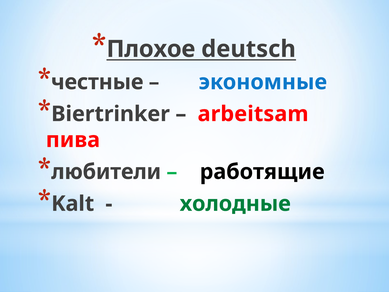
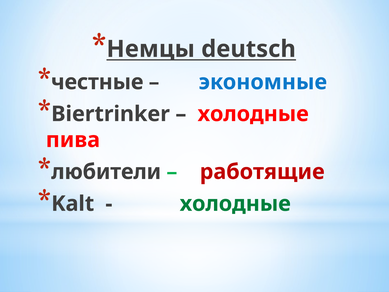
Плохое: Плохое -> Немцы
arbeitsam at (253, 114): arbeitsam -> холодные
работящие colour: black -> red
